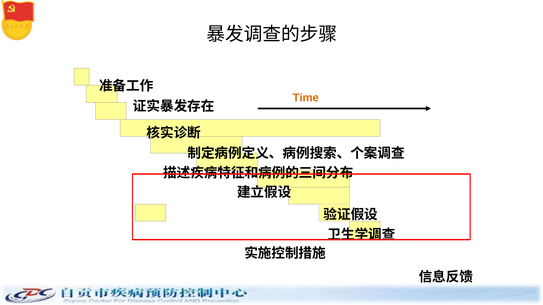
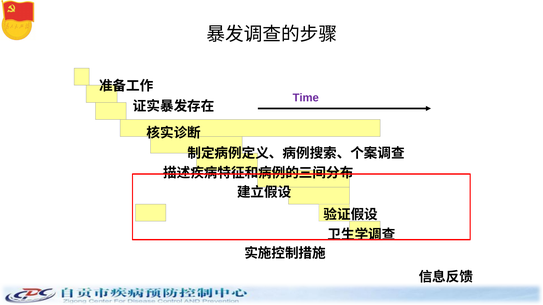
Time colour: orange -> purple
